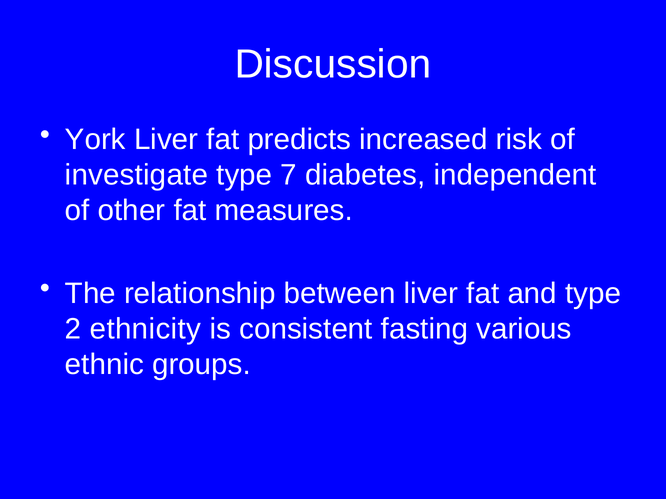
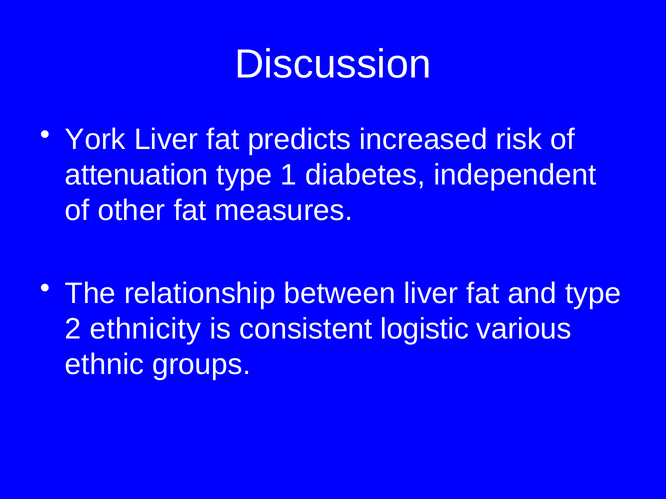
investigate: investigate -> attenuation
7: 7 -> 1
fasting: fasting -> logistic
